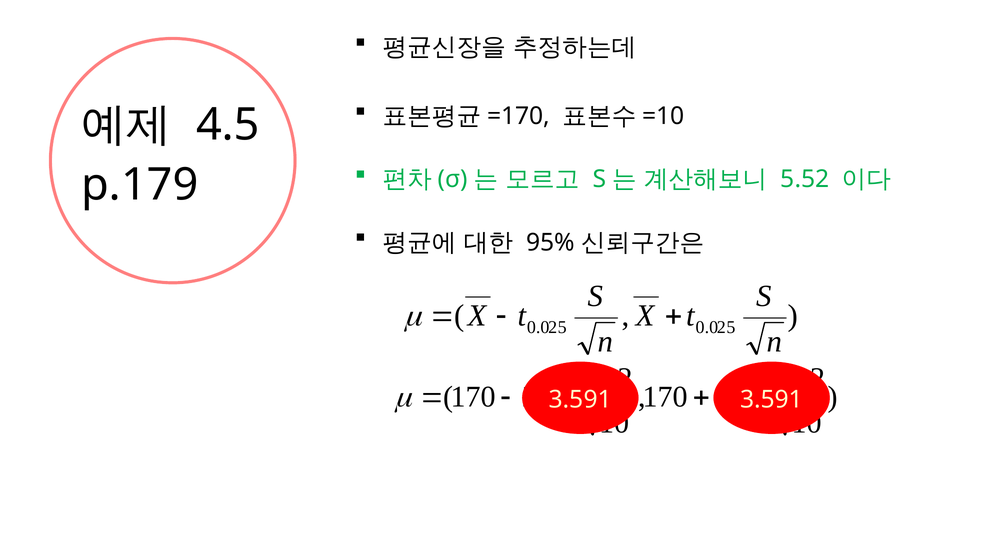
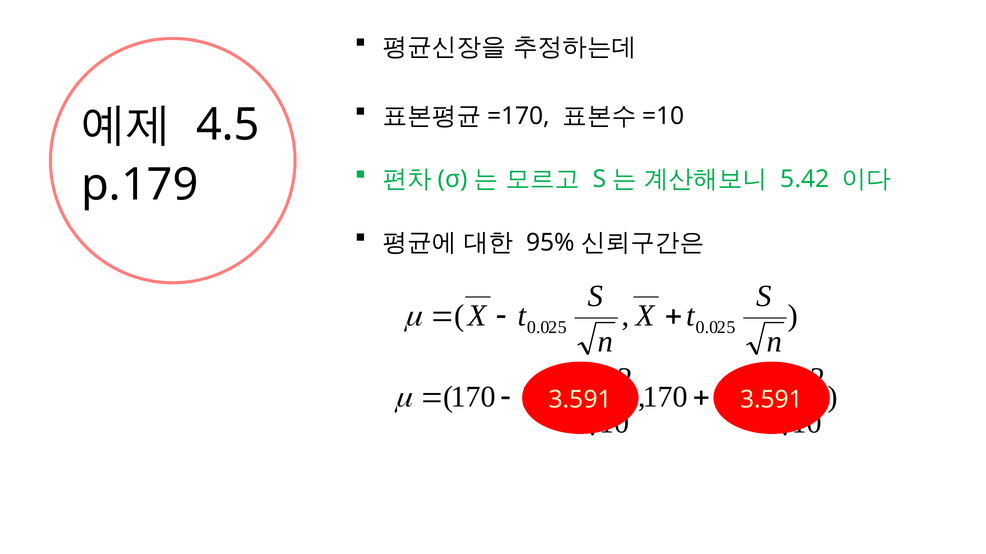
5.52: 5.52 -> 5.42
